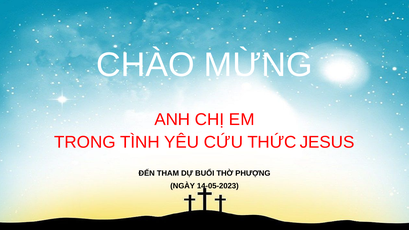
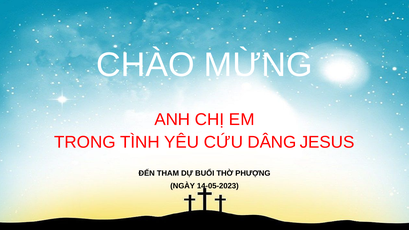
THỨC: THỨC -> DÂNG
